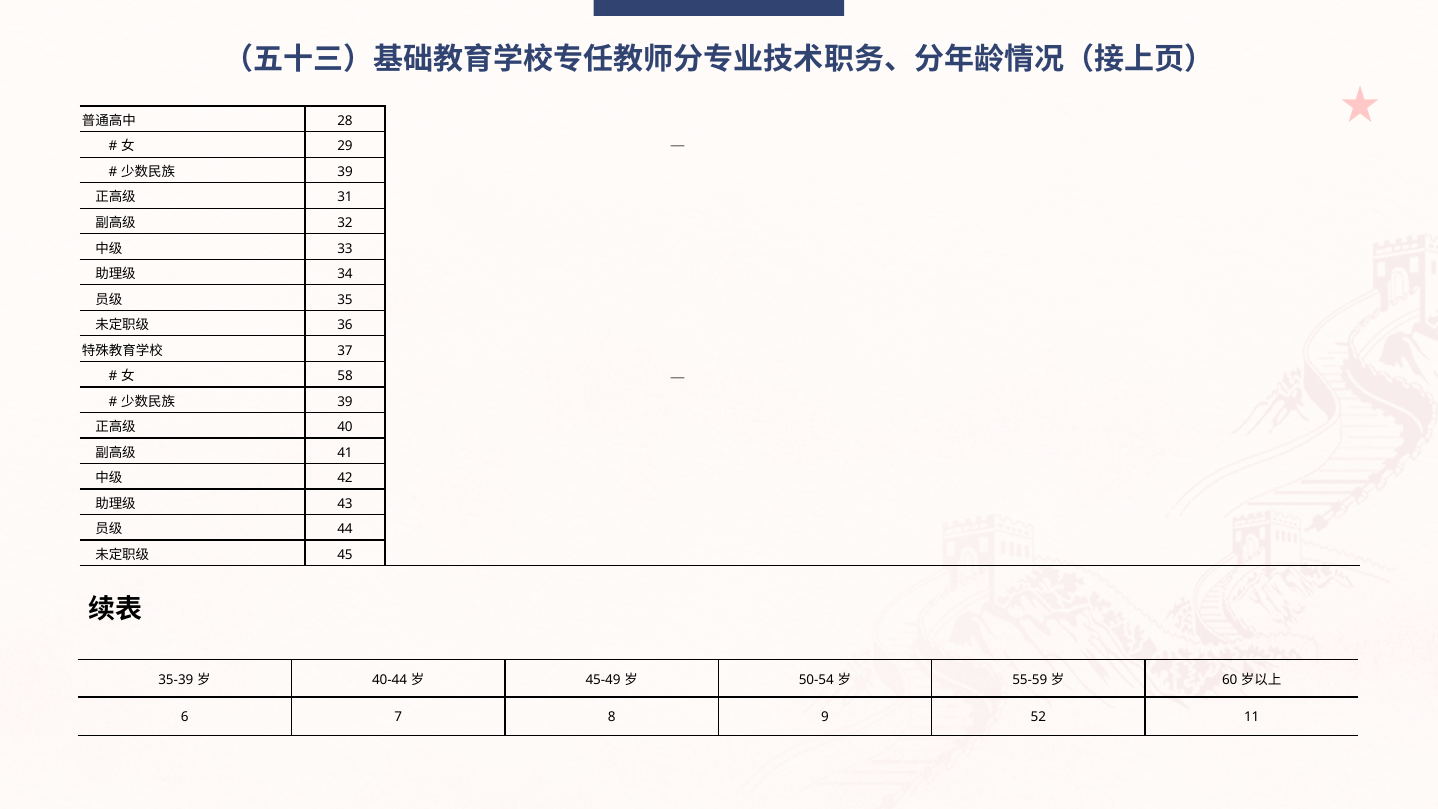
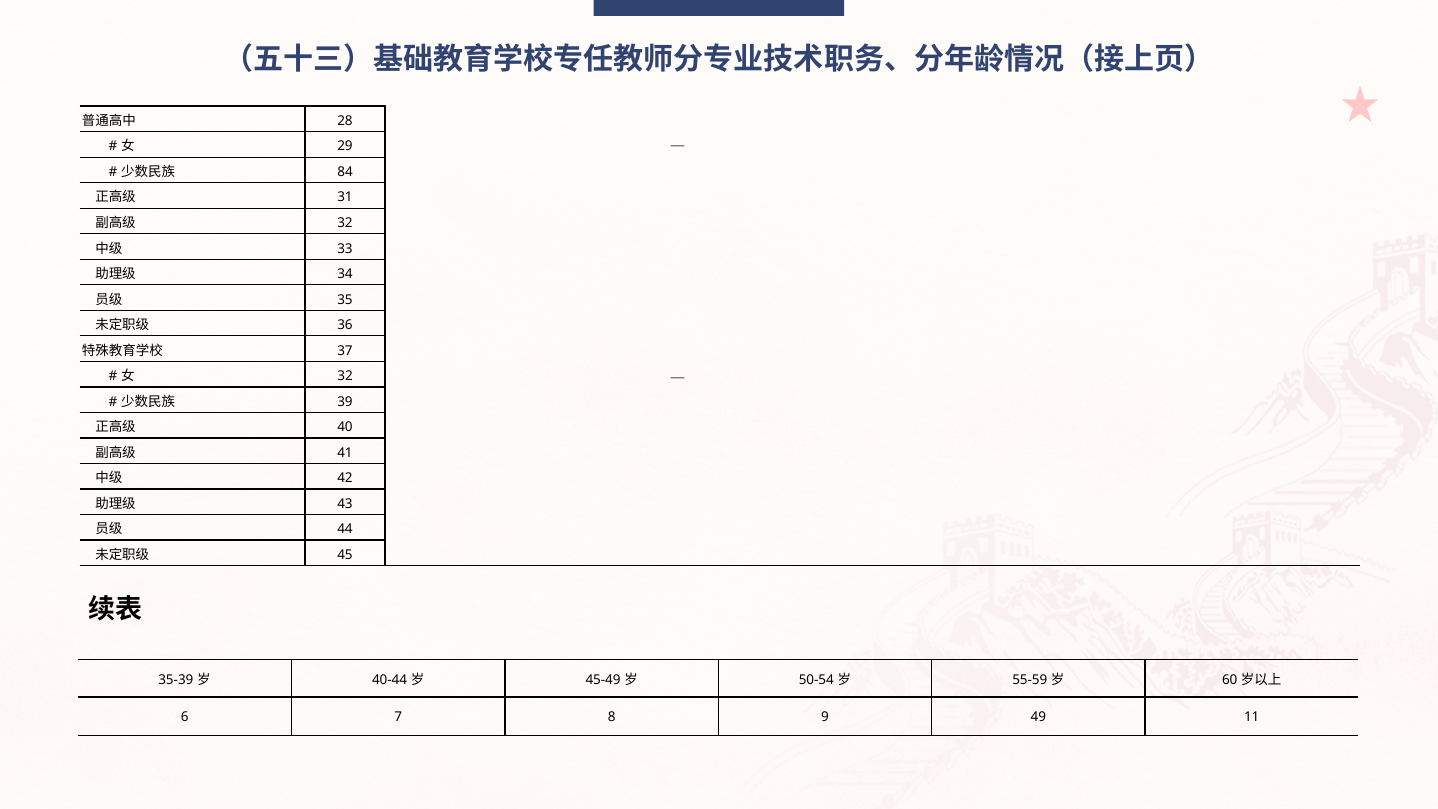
39 at (345, 172): 39 -> 84
58 at (345, 376): 58 -> 32
52: 52 -> 49
